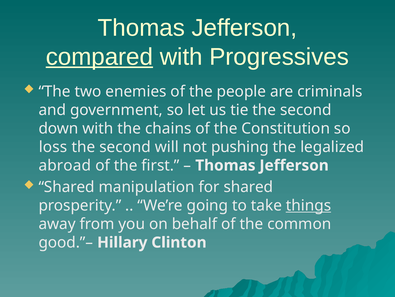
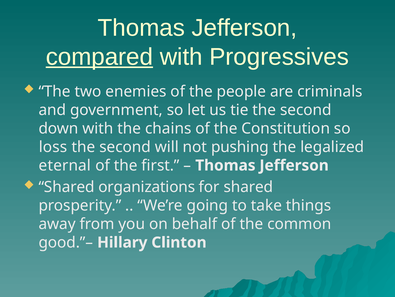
abroad: abroad -> eternal
manipulation: manipulation -> organizations
things underline: present -> none
